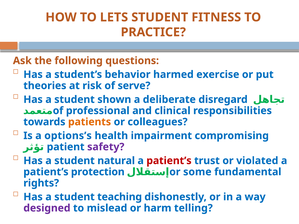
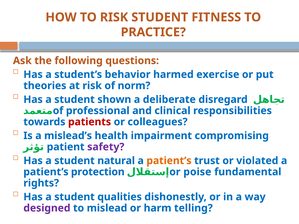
TO LETS: LETS -> RISK
serve: serve -> norm
patients colour: orange -> red
options’s: options’s -> mislead’s
patient’s at (169, 161) colour: red -> orange
some: some -> poise
teaching: teaching -> qualities
